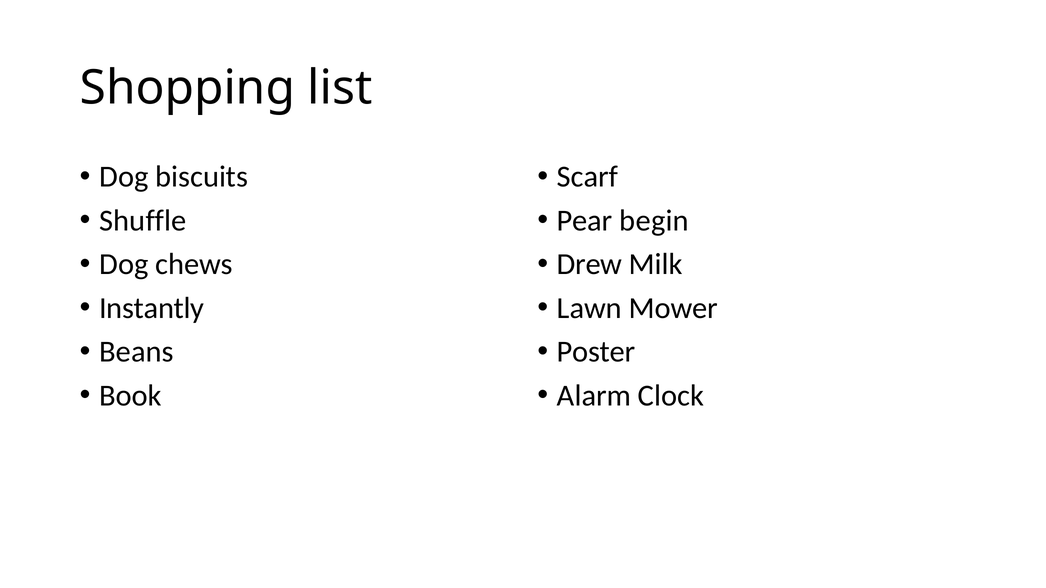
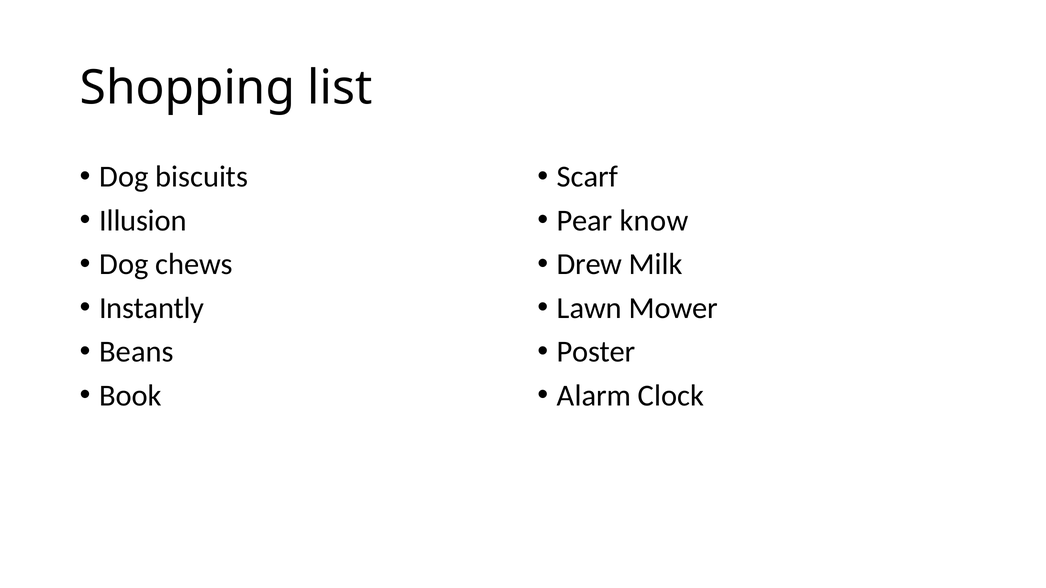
Shuffle: Shuffle -> Illusion
begin: begin -> know
